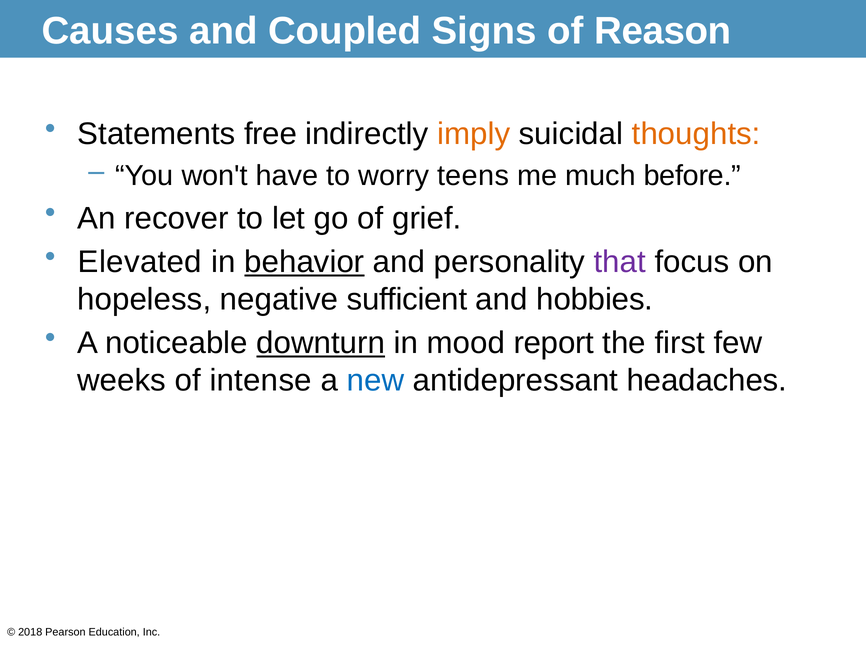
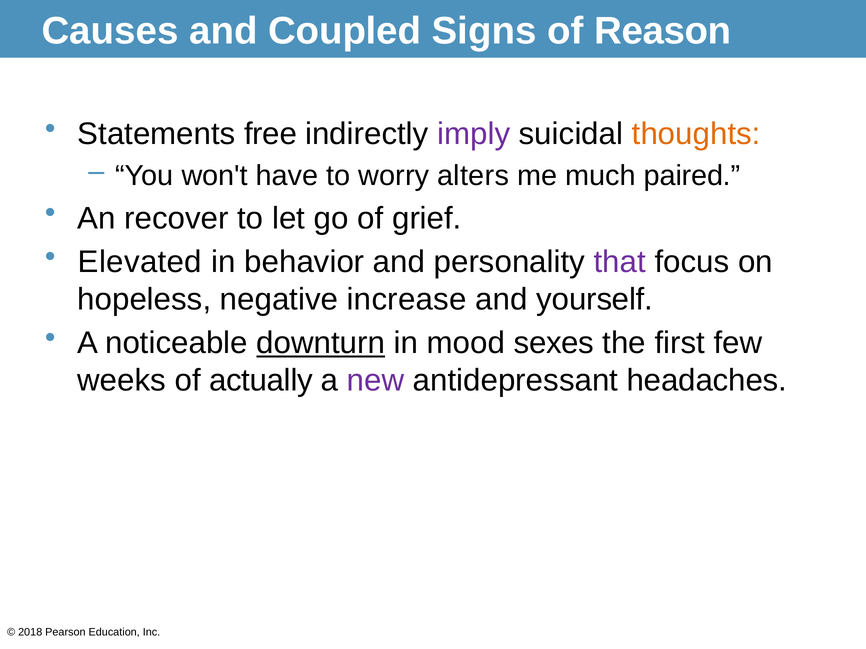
imply colour: orange -> purple
teens: teens -> alters
before: before -> paired
behavior underline: present -> none
sufficient: sufficient -> increase
hobbies: hobbies -> yourself
report: report -> sexes
intense: intense -> actually
new colour: blue -> purple
